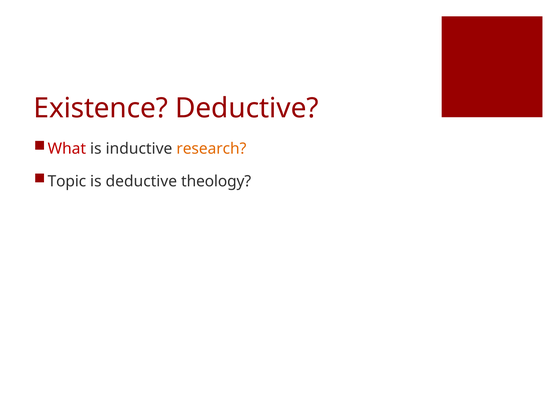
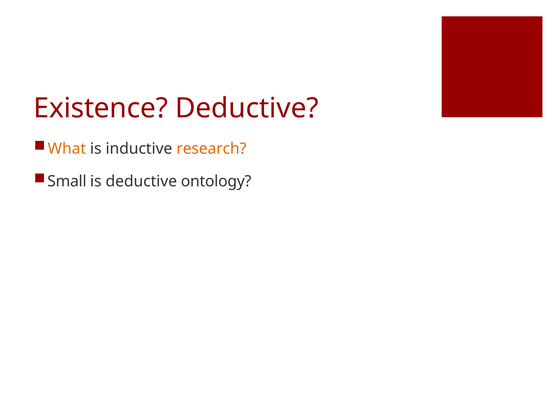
What colour: red -> orange
Topic: Topic -> Small
theology: theology -> ontology
